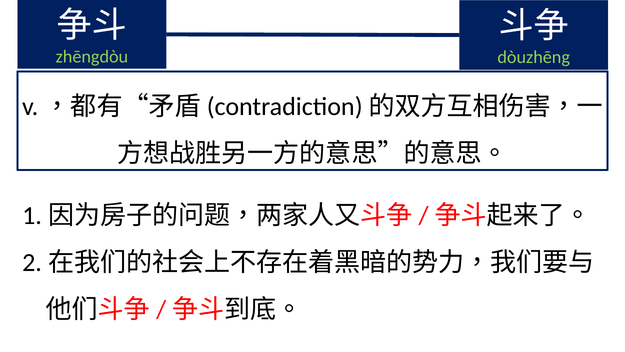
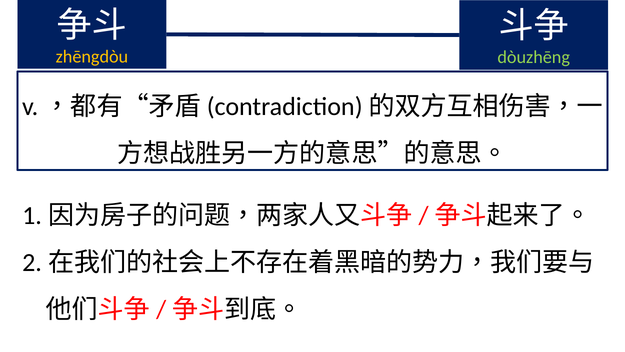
zhēngdòu colour: light green -> yellow
